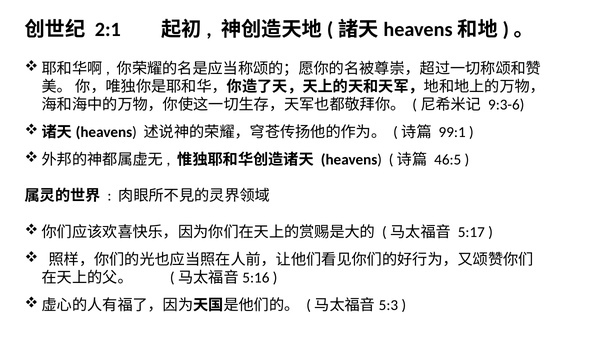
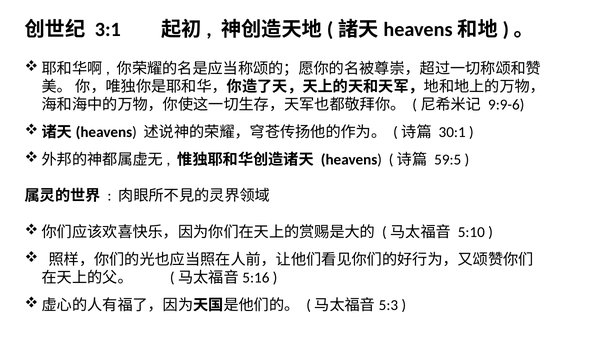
2:1: 2:1 -> 3:1
9:3-6: 9:3-6 -> 9:9-6
99:1: 99:1 -> 30:1
46:5: 46:5 -> 59:5
5:17: 5:17 -> 5:10
